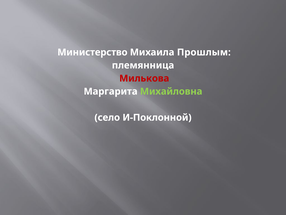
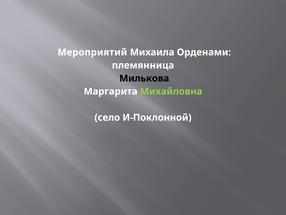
Министерство: Министерство -> Мероприятий
Прошлым: Прошлым -> Орденами
Милькова colour: red -> black
